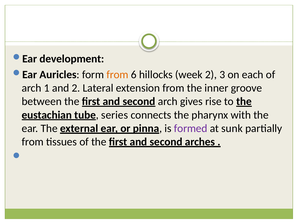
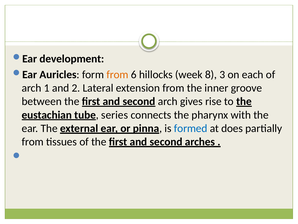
week 2: 2 -> 8
formed colour: purple -> blue
sunk: sunk -> does
